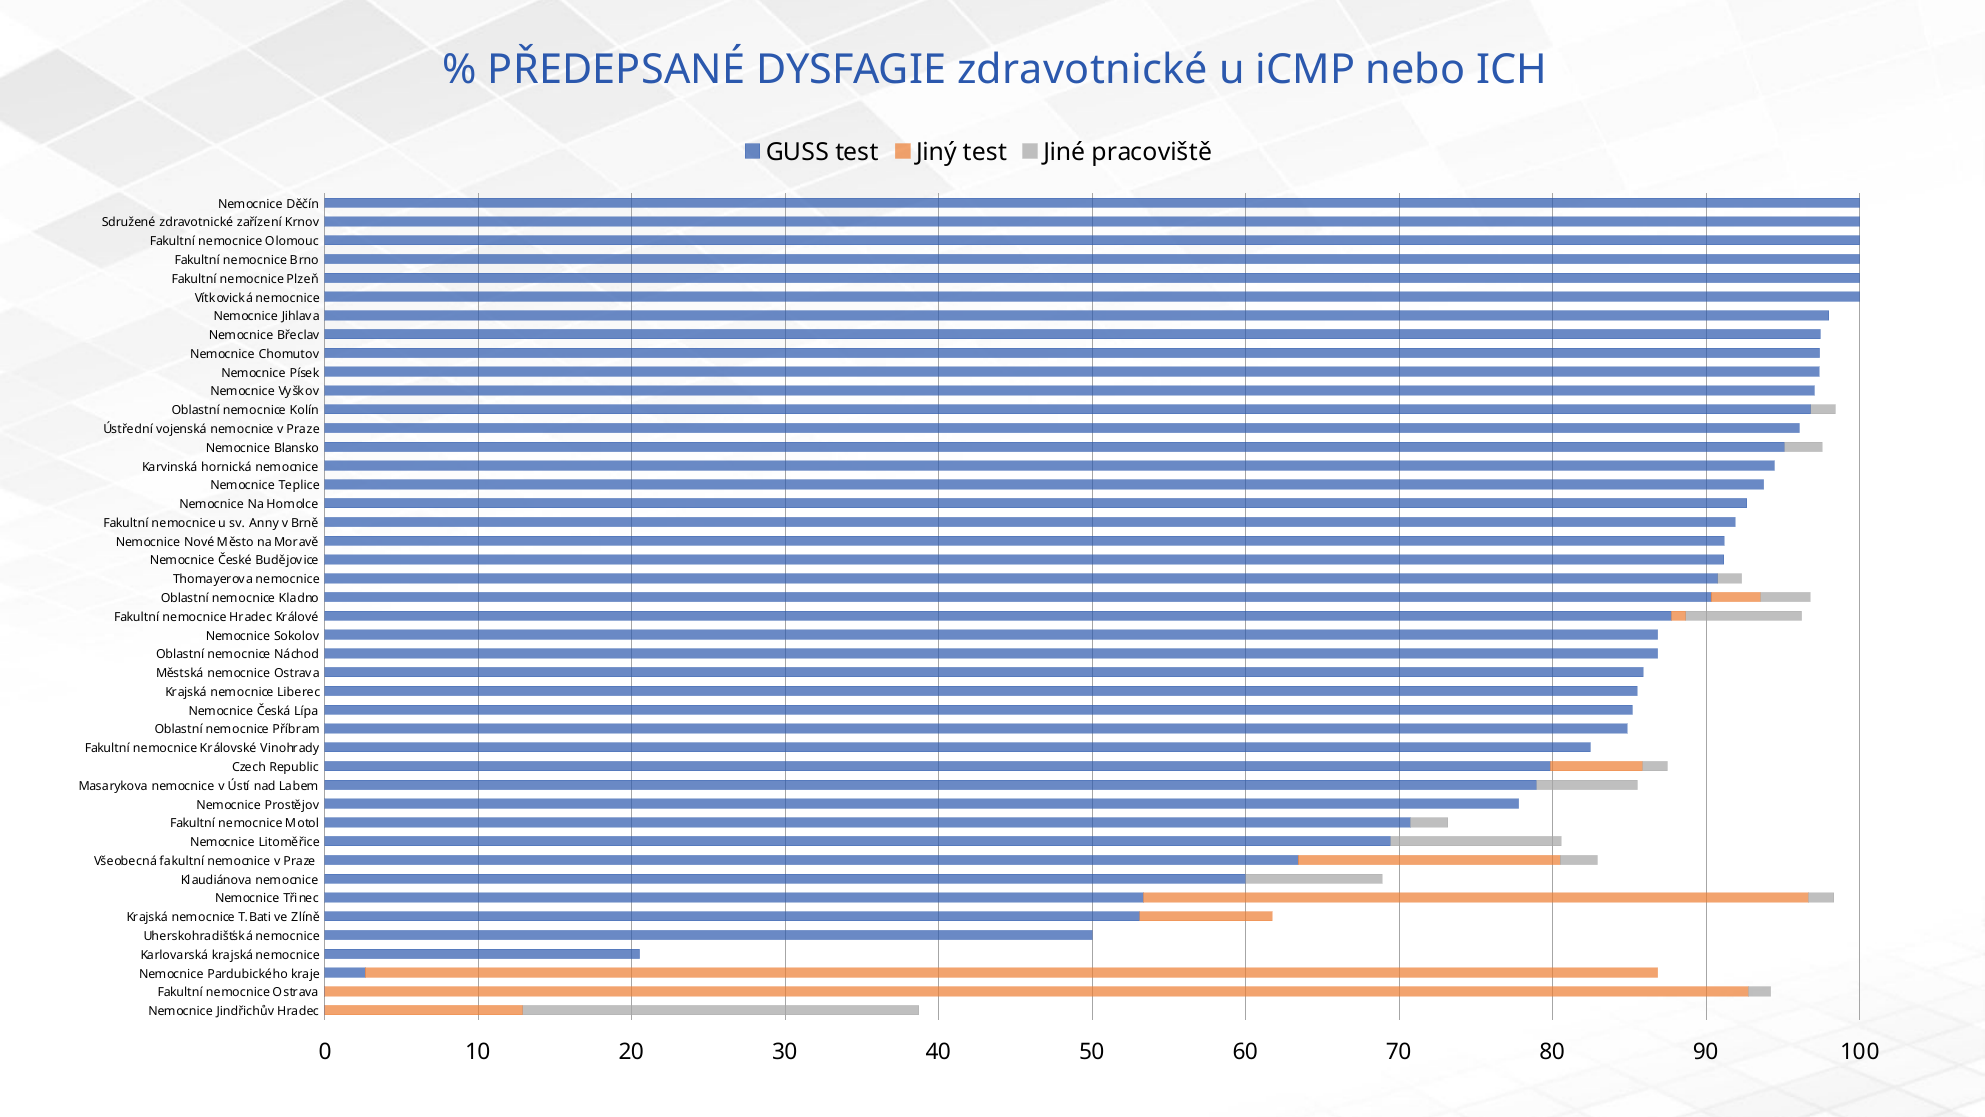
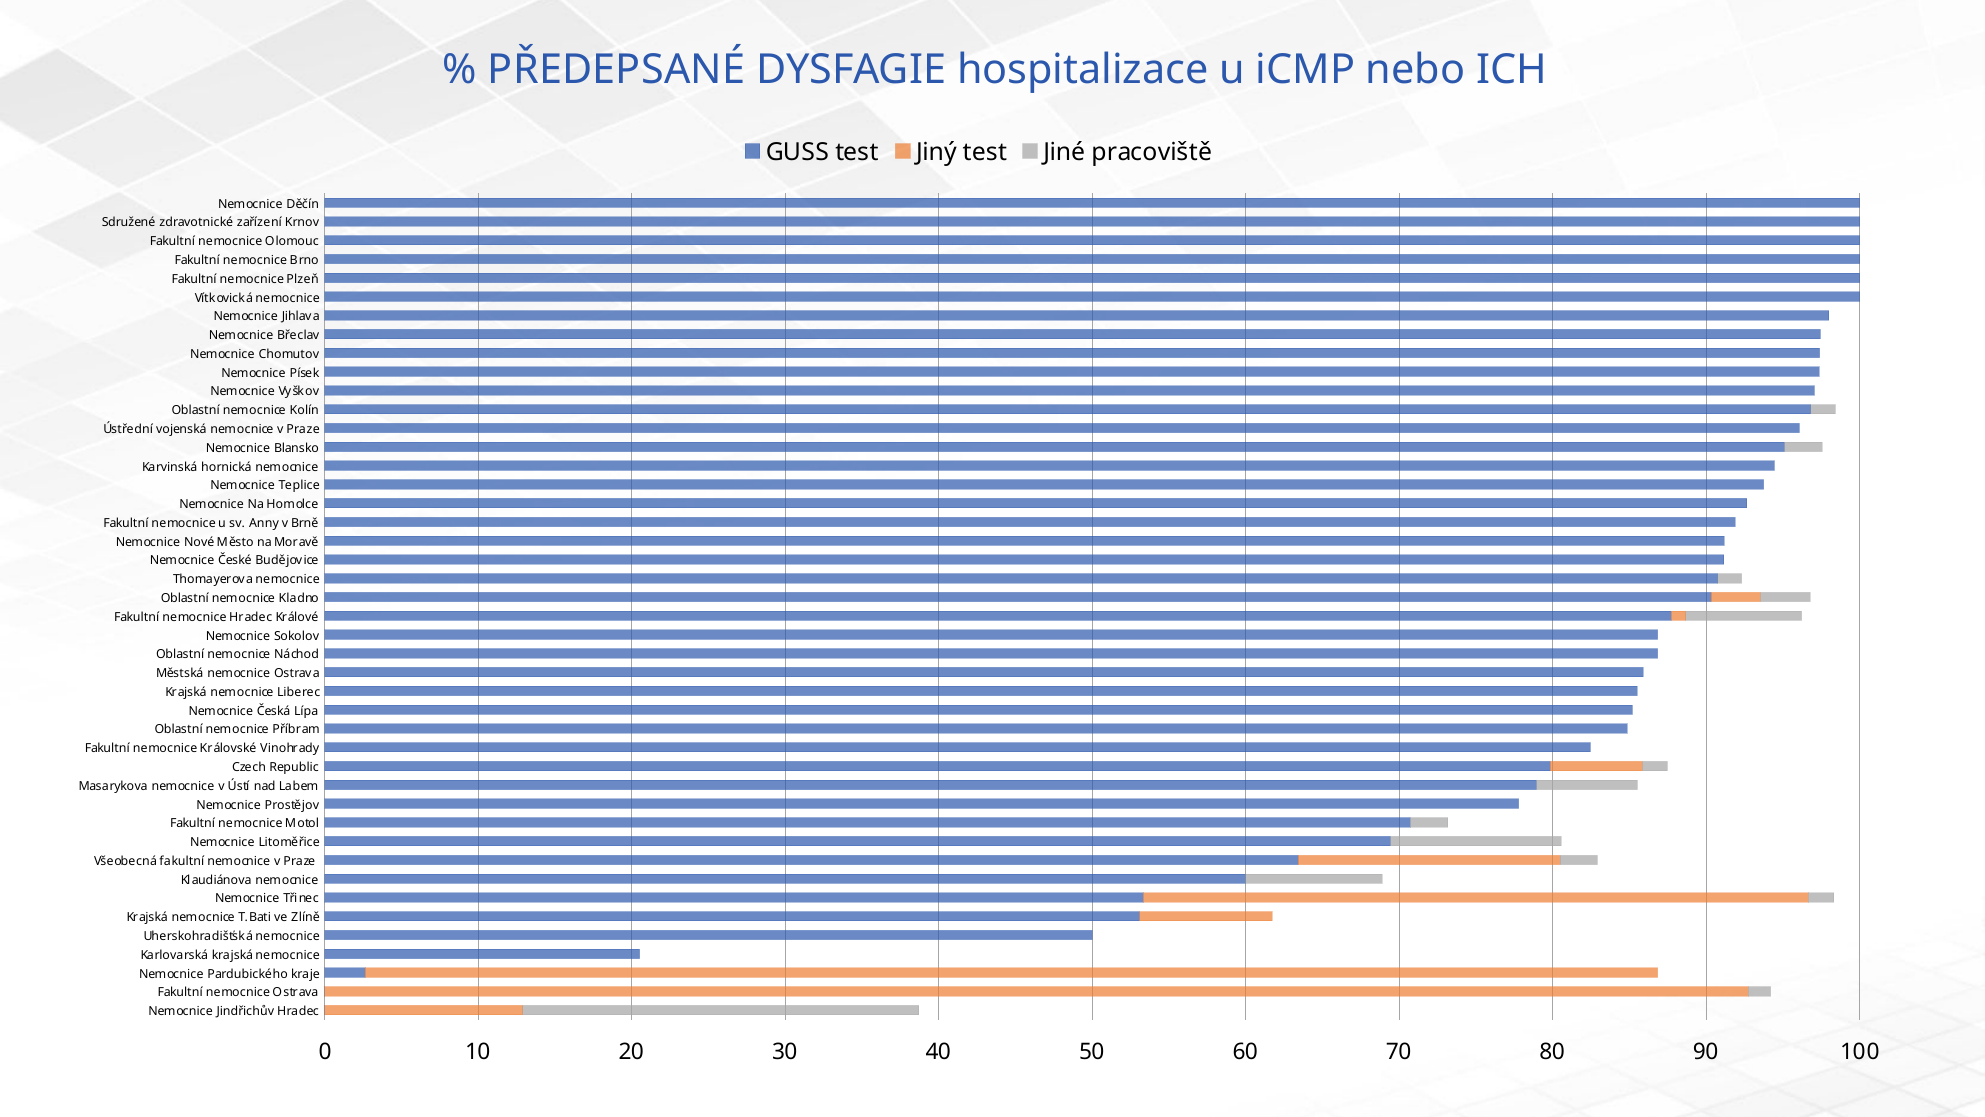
DYSFAGIE zdravotnické: zdravotnické -> hospitalizace
